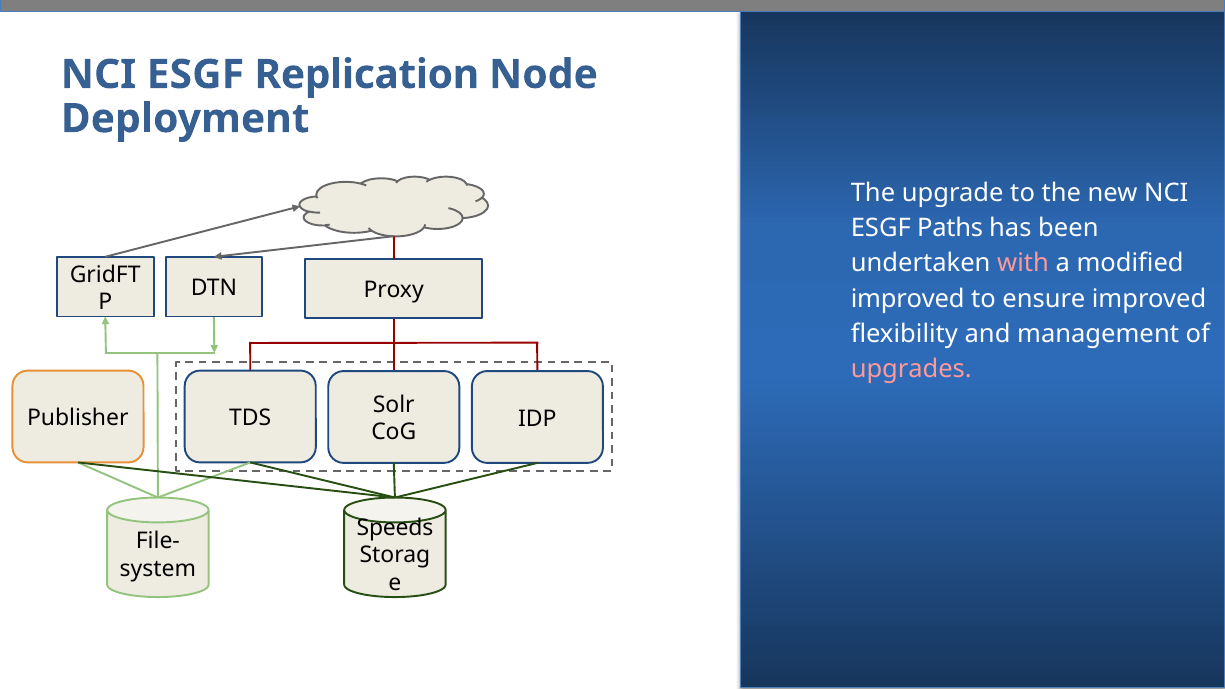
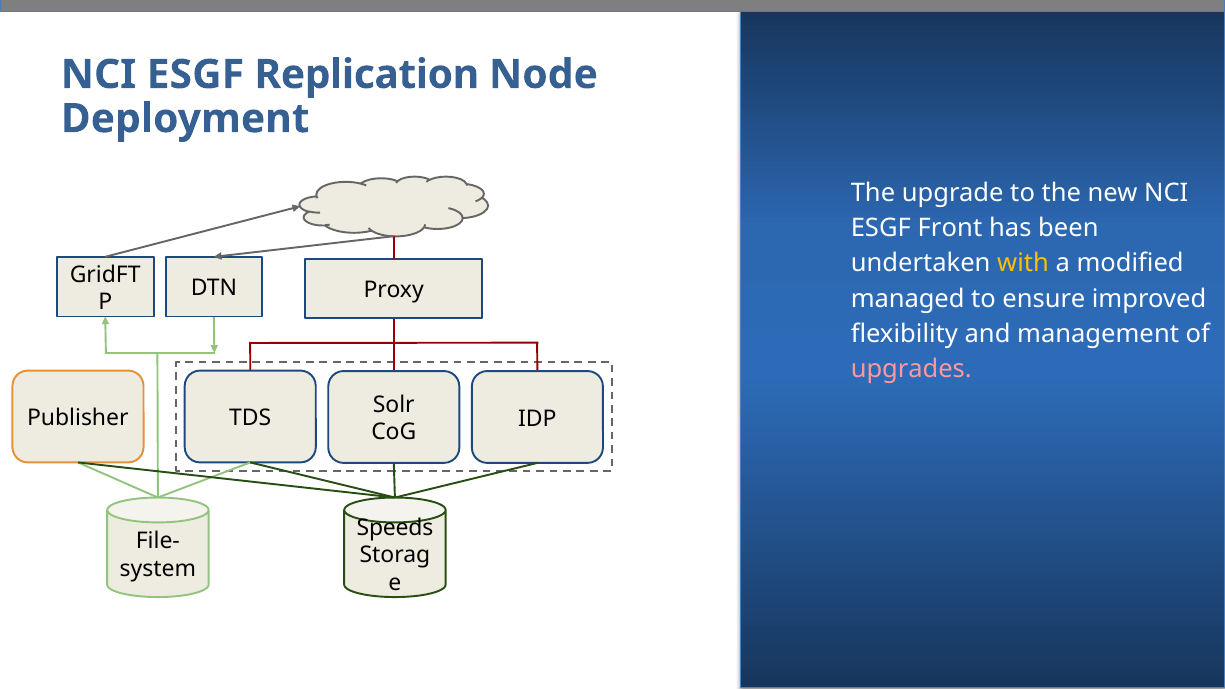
Paths: Paths -> Front
with colour: pink -> yellow
improved at (908, 299): improved -> managed
